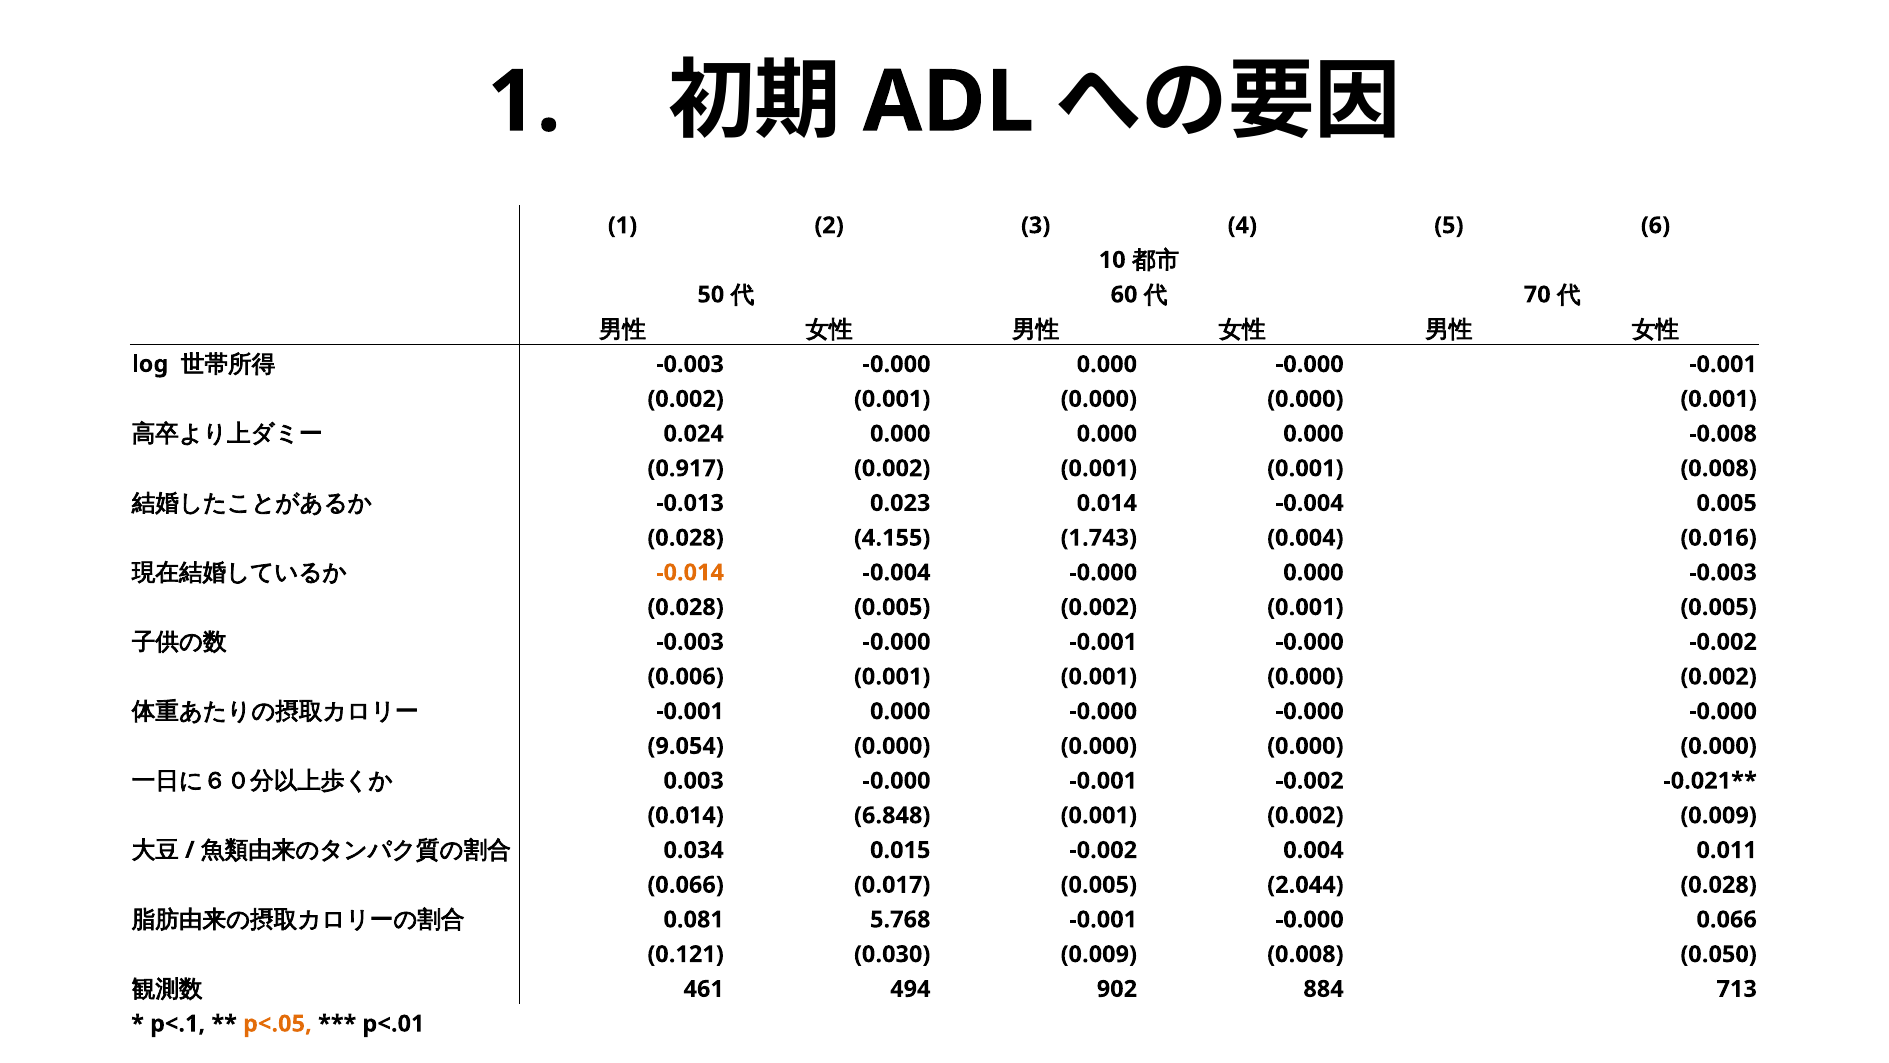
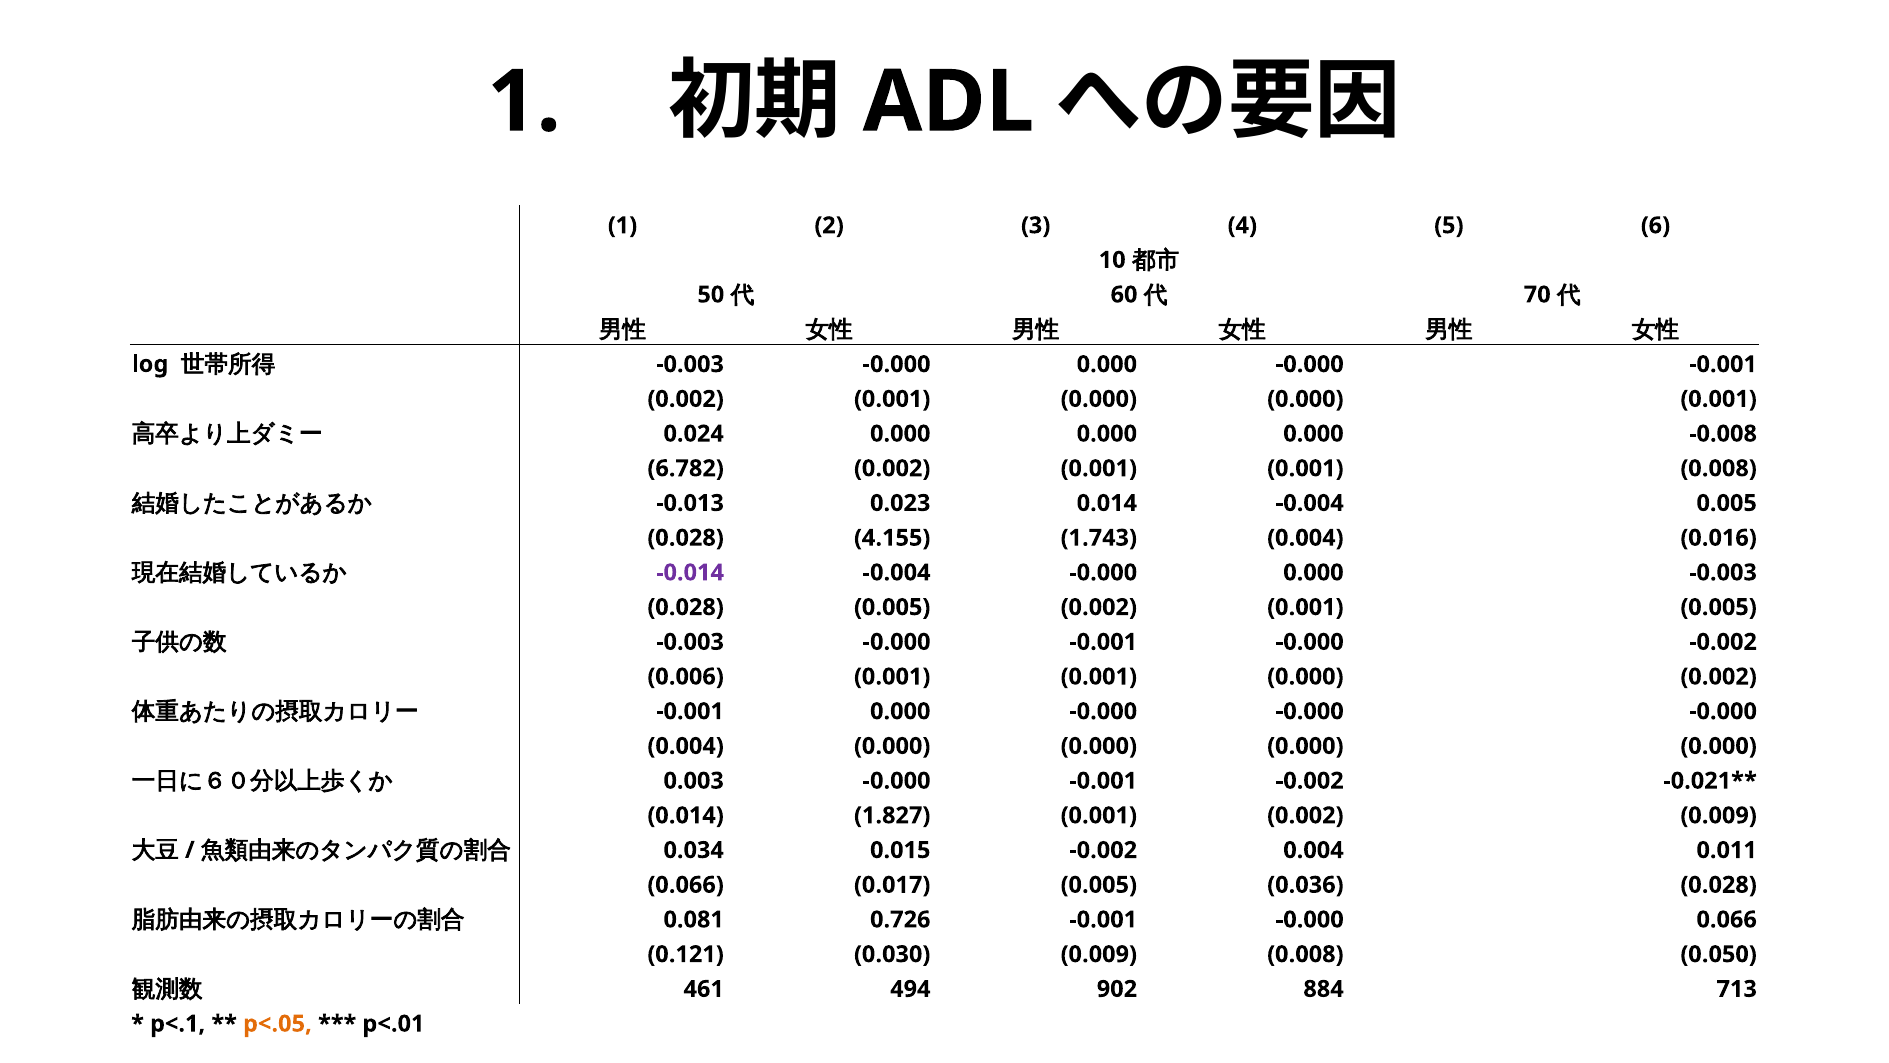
0.917: 0.917 -> 6.782
-0.014 colour: orange -> purple
9.054 at (686, 746): 9.054 -> 0.004
6.848: 6.848 -> 1.827
2.044: 2.044 -> 0.036
5.768: 5.768 -> 0.726
